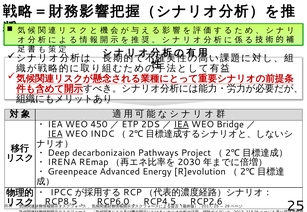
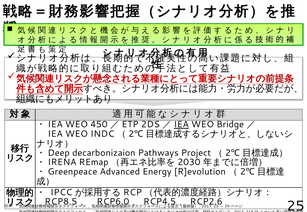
IEA at (55, 134) underline: present -> none
